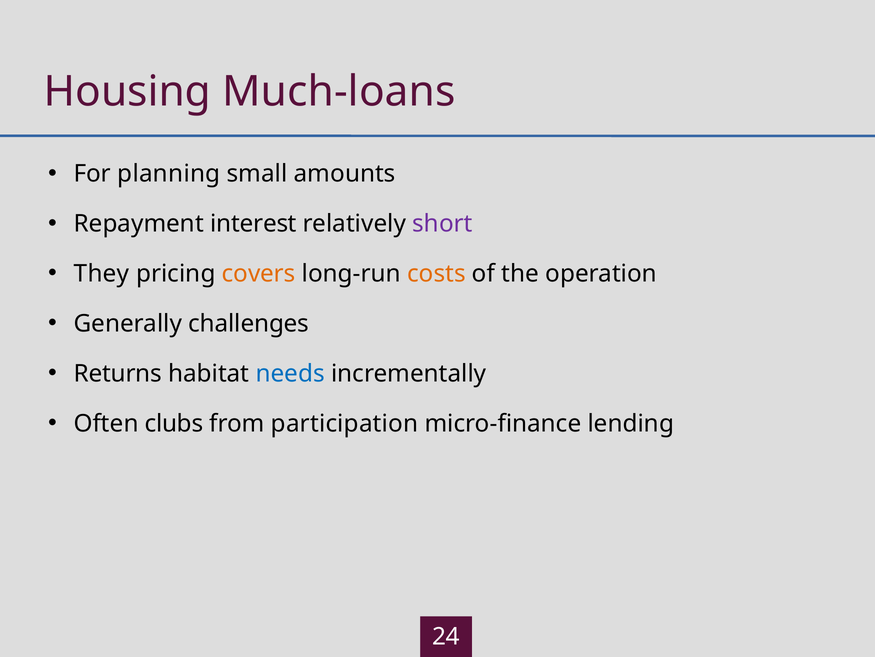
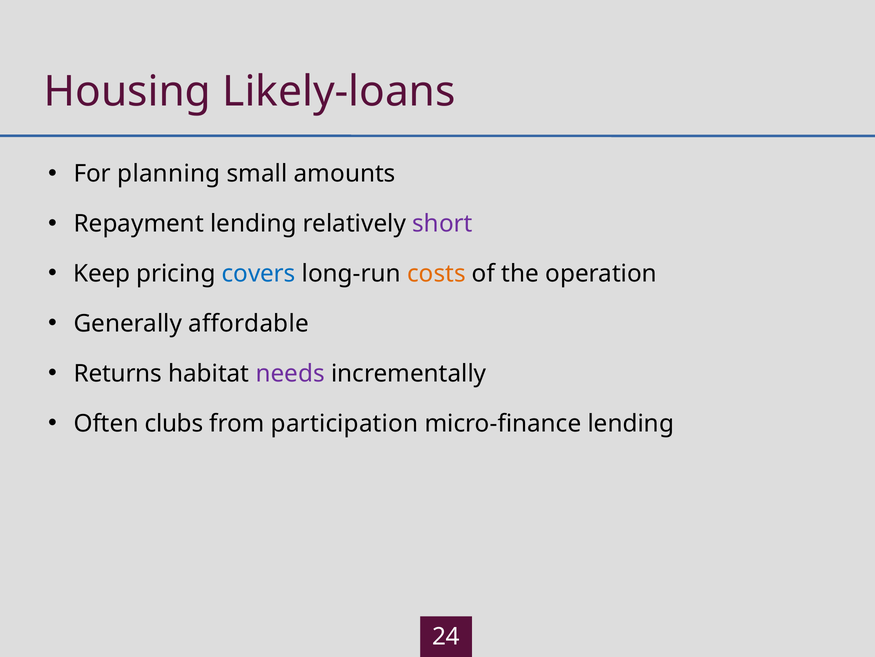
Much-loans: Much-loans -> Likely-loans
Repayment interest: interest -> lending
They: They -> Keep
covers colour: orange -> blue
challenges: challenges -> affordable
needs colour: blue -> purple
